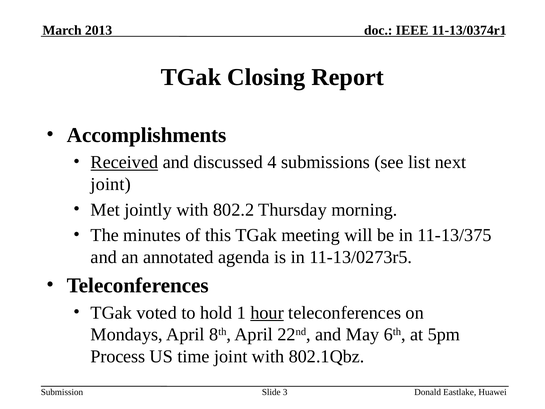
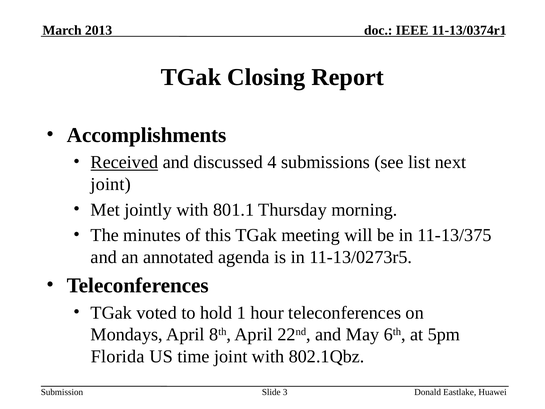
802.2: 802.2 -> 801.1
hour underline: present -> none
Process: Process -> Florida
